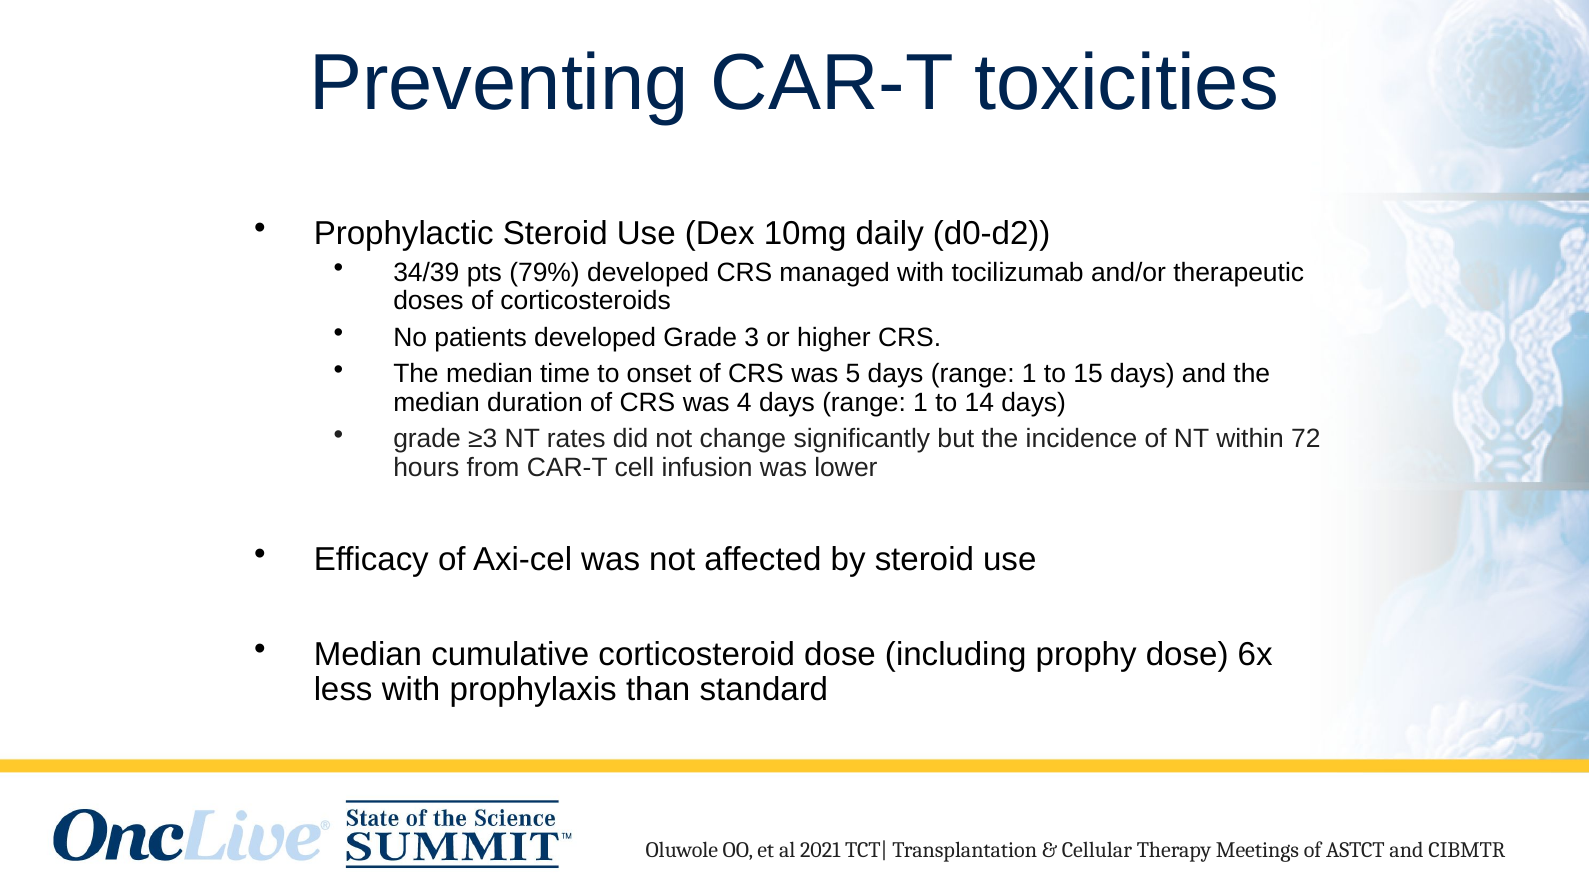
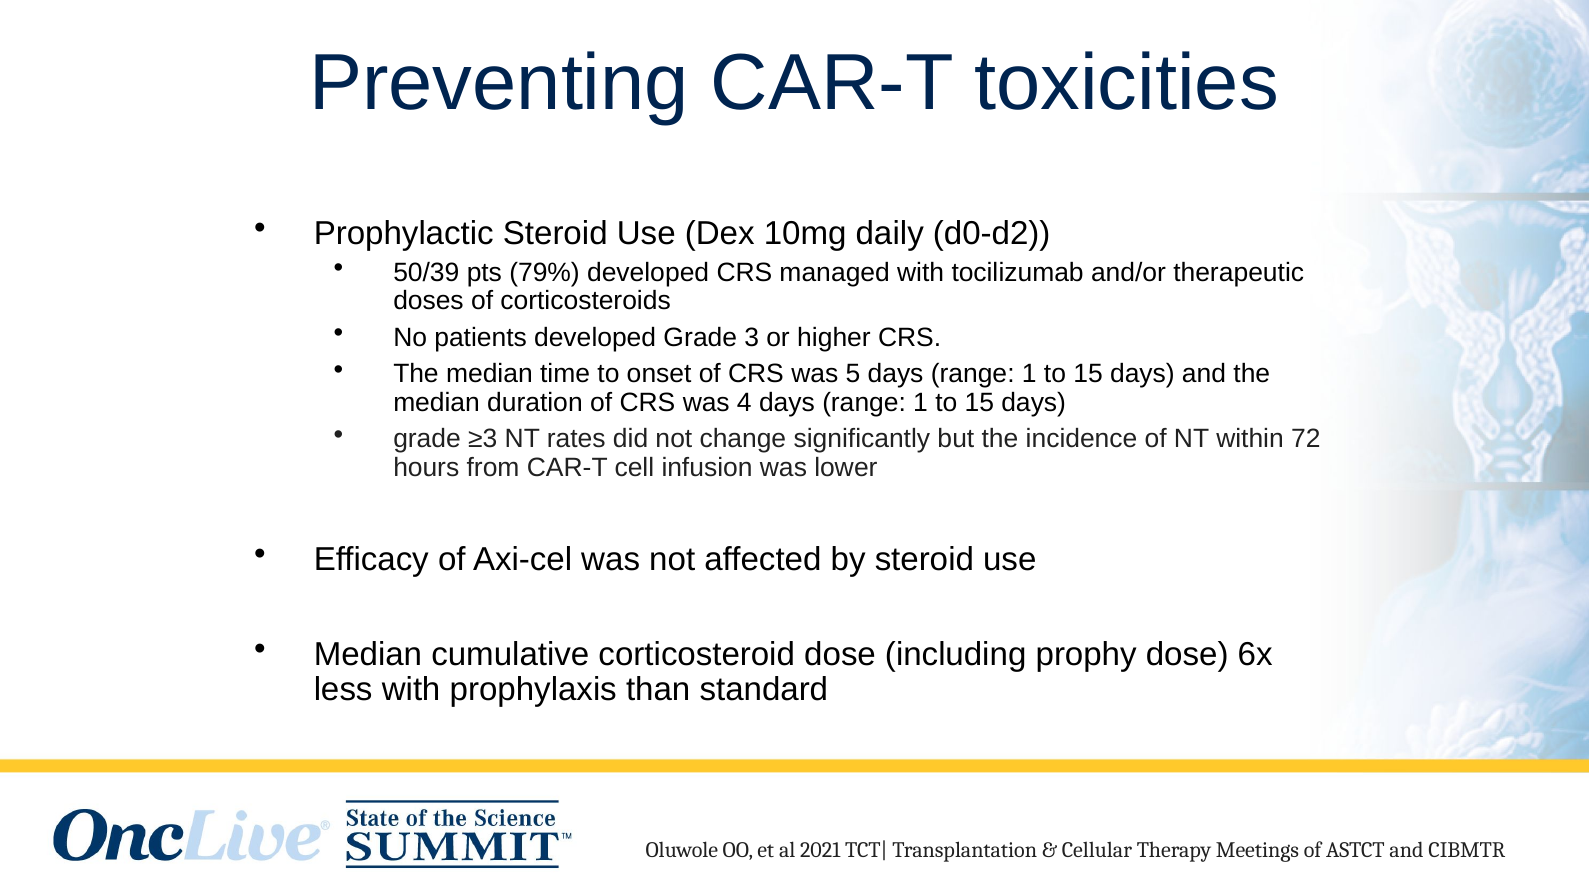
34/39: 34/39 -> 50/39
14 at (979, 403): 14 -> 15
